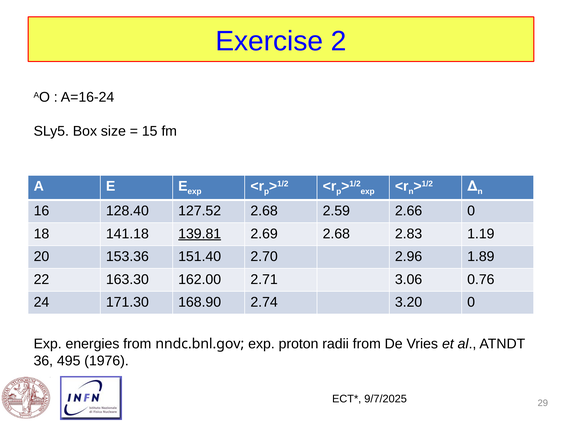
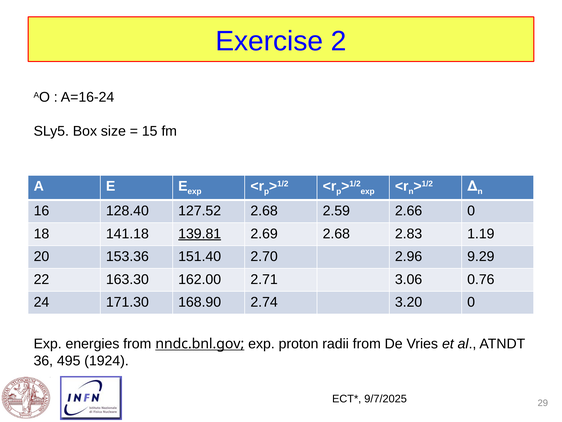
1.89: 1.89 -> 9.29
nndc.bnl.gov underline: none -> present
1976: 1976 -> 1924
